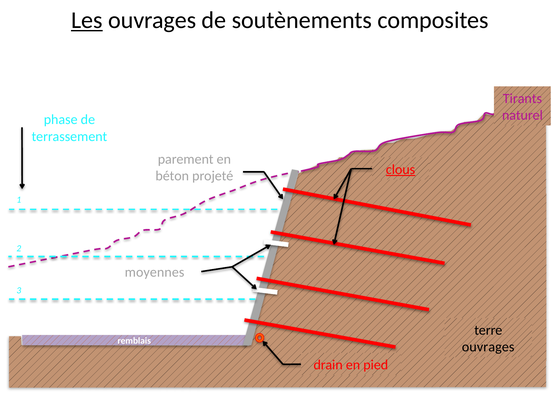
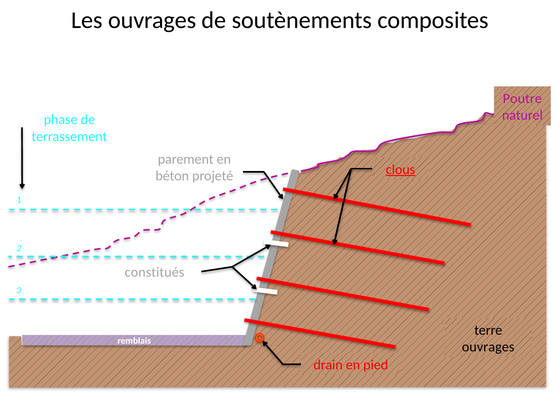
Les underline: present -> none
Tirants: Tirants -> Poutre
moyennes: moyennes -> constitués
